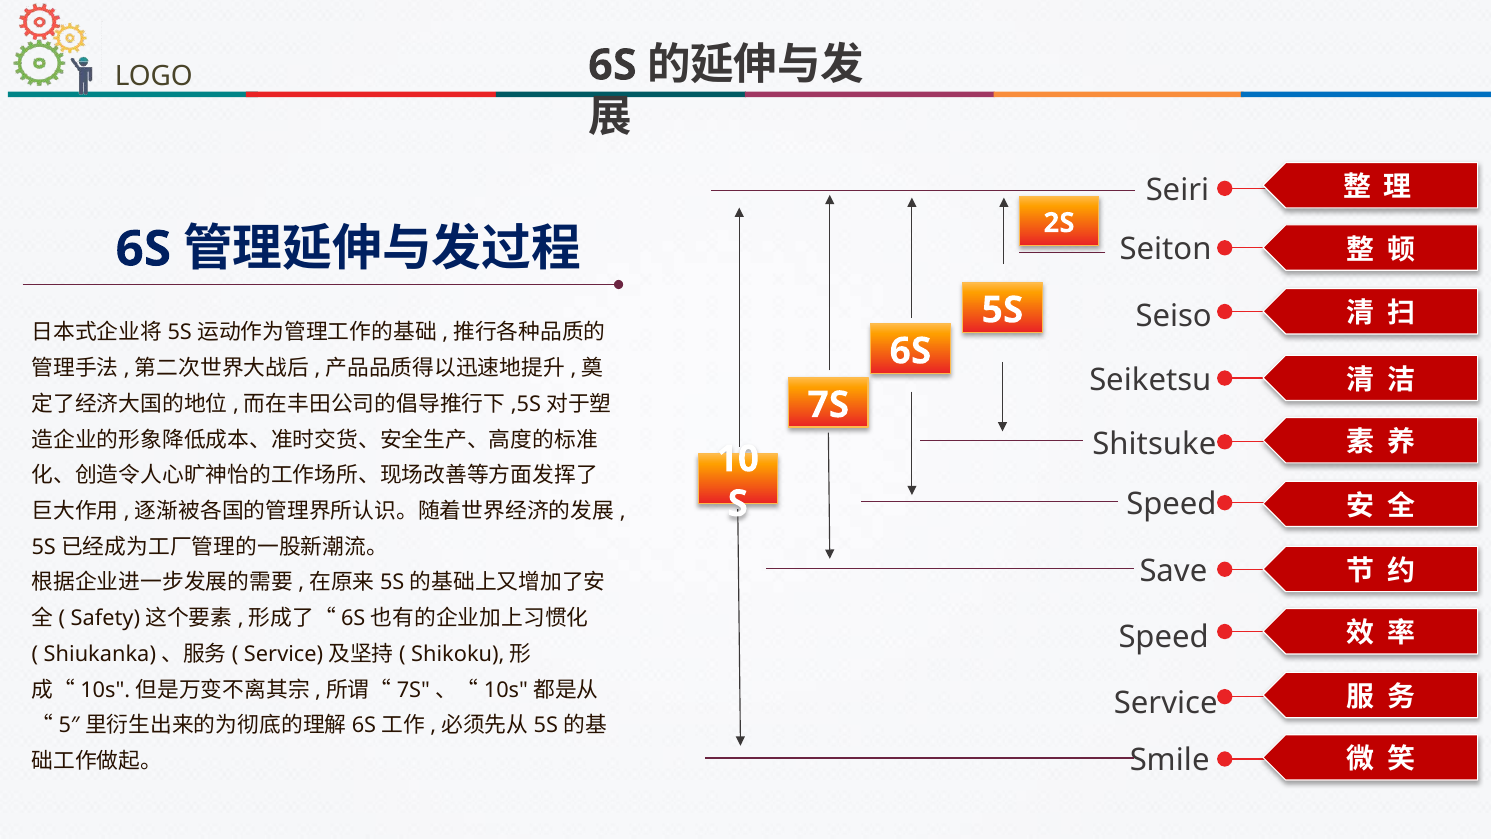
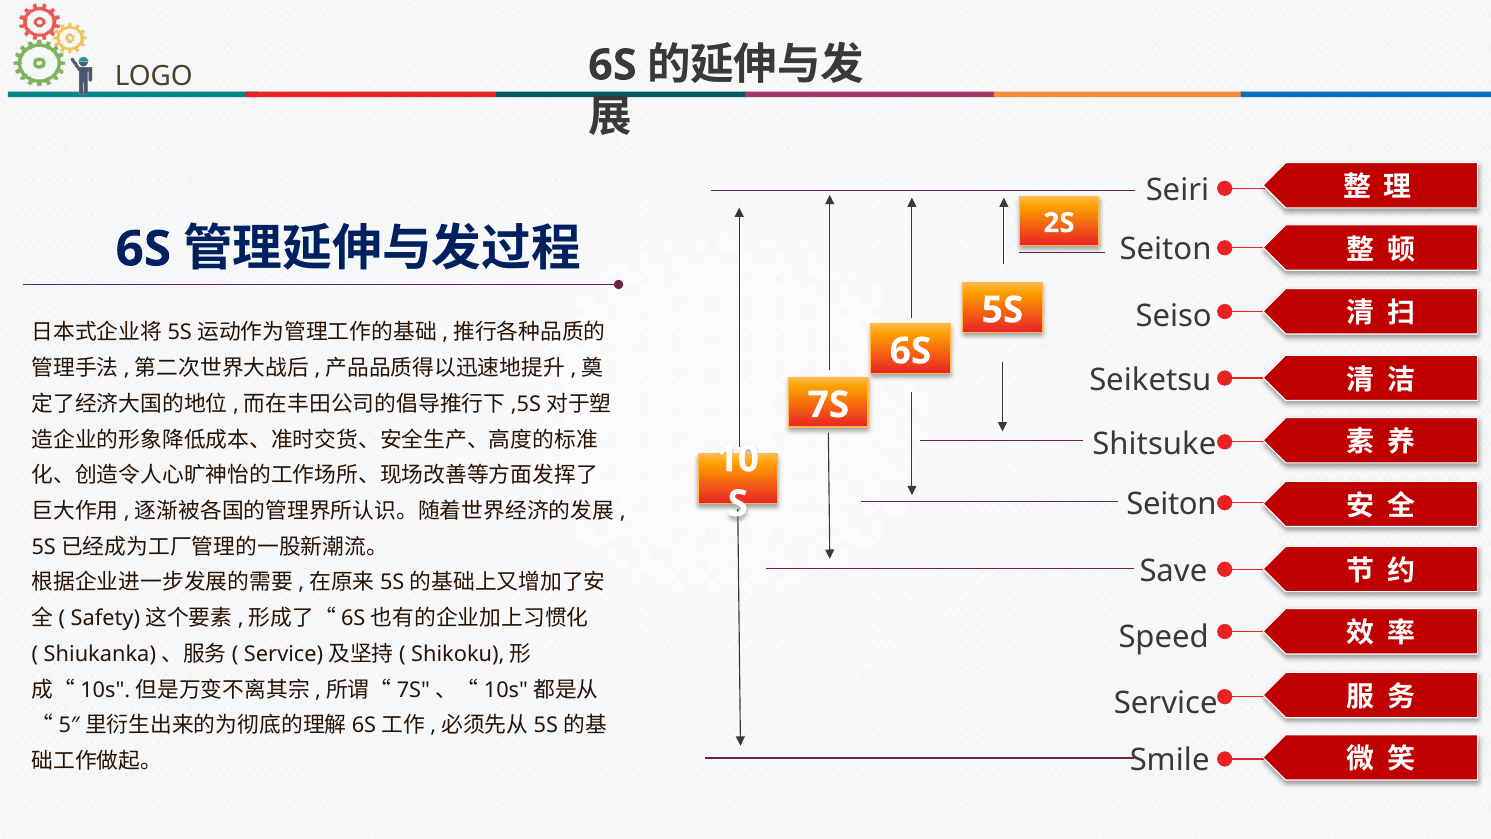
Speed at (1171, 504): Speed -> Seiton
